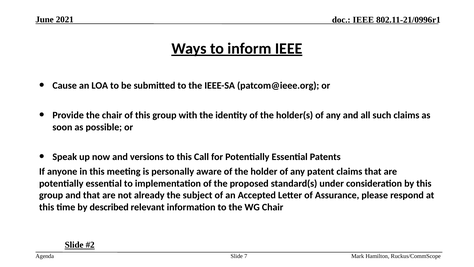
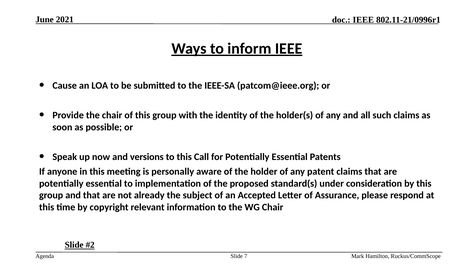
described: described -> copyright
